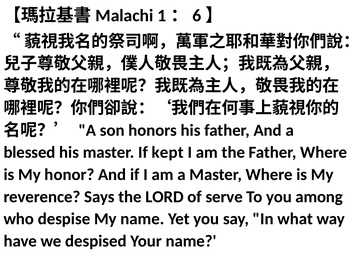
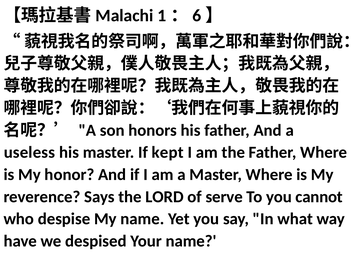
blessed: blessed -> useless
among: among -> cannot
